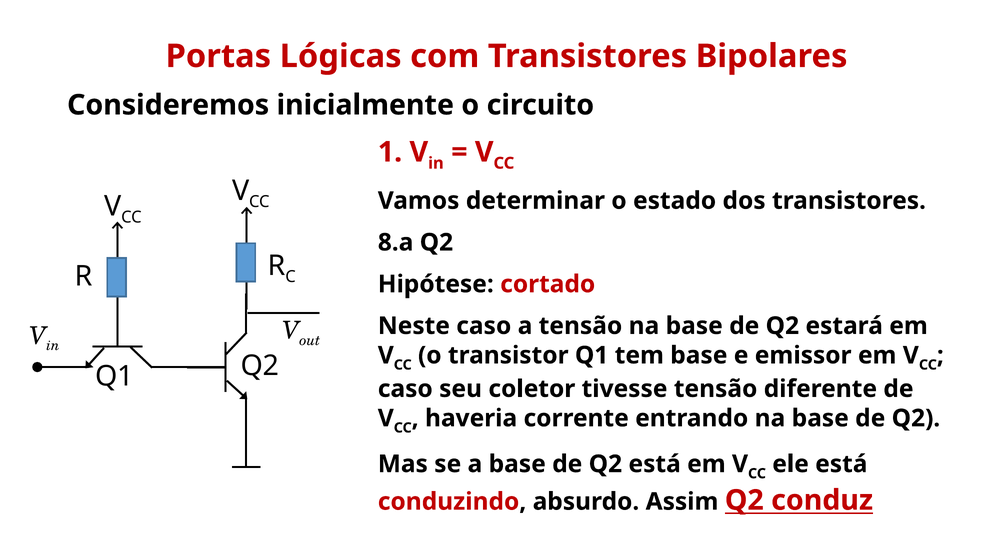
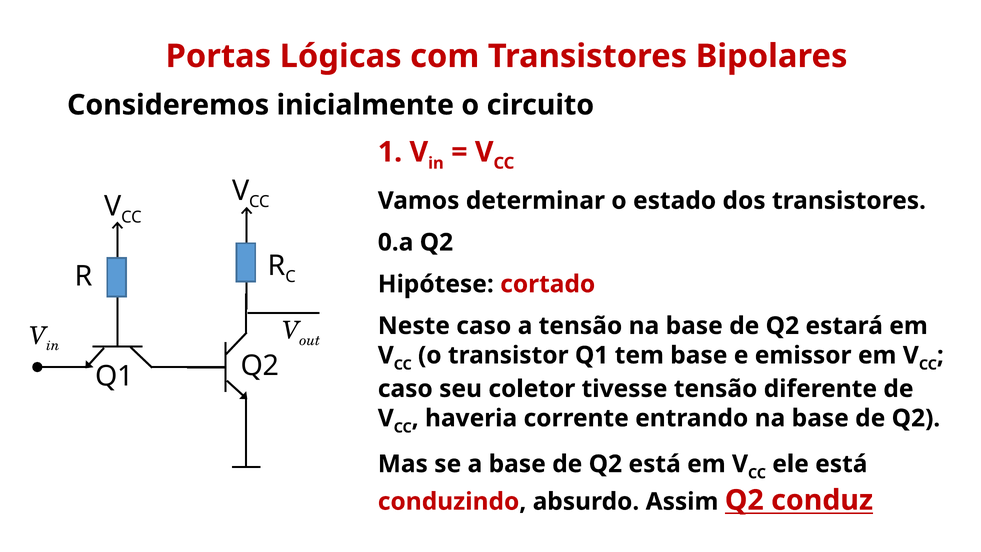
8.a: 8.a -> 0.a
